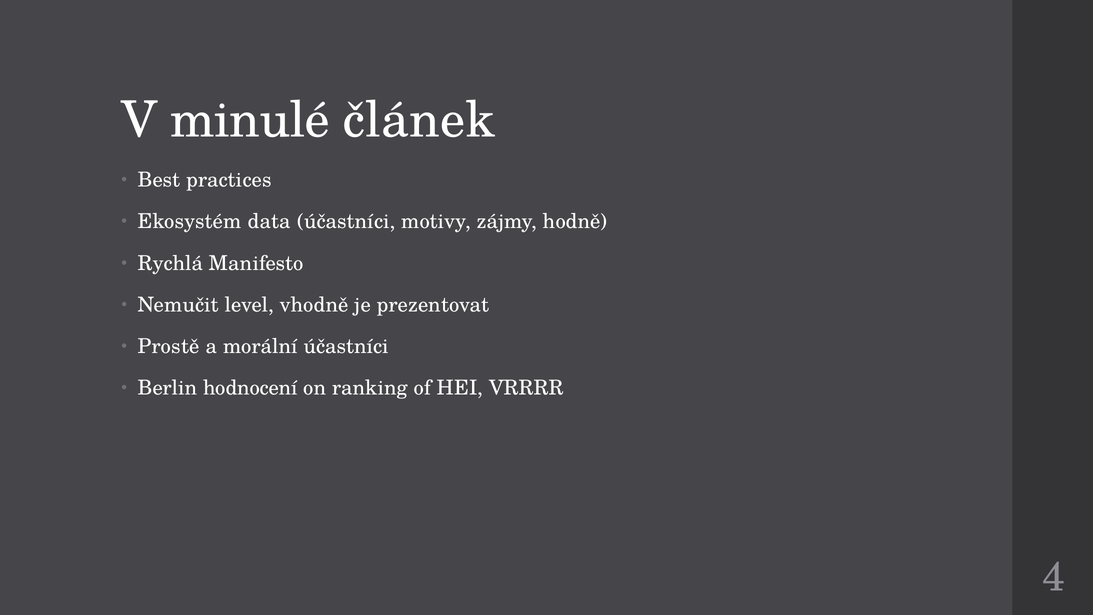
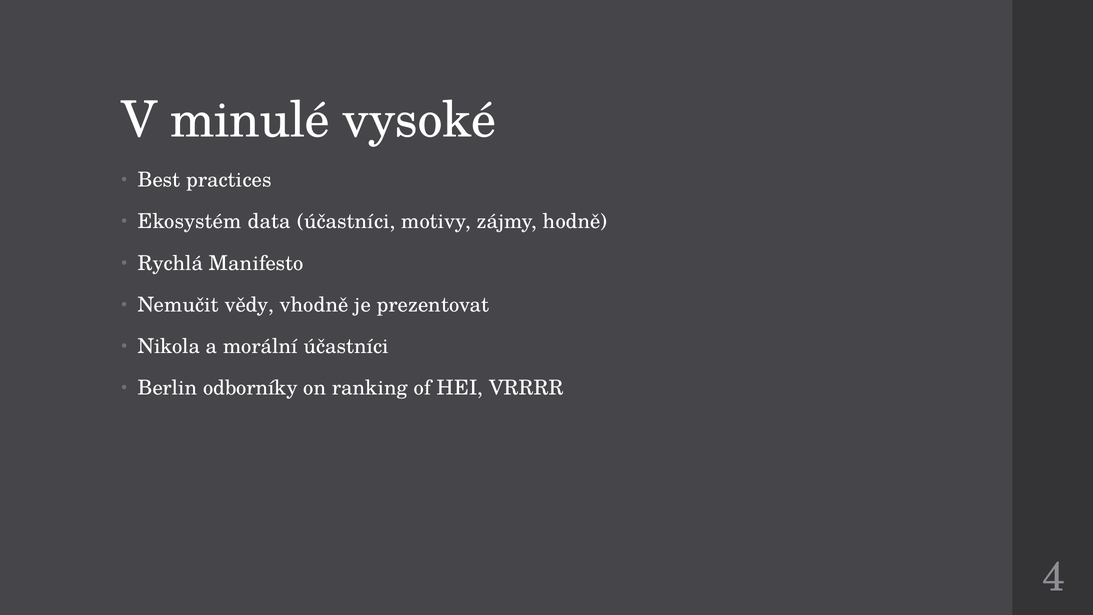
článek: článek -> vysoké
level: level -> vědy
Prostě: Prostě -> Nikola
hodnocení: hodnocení -> odborníky
